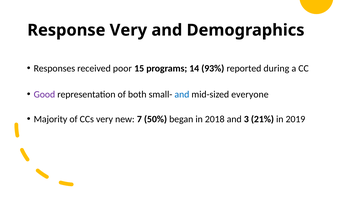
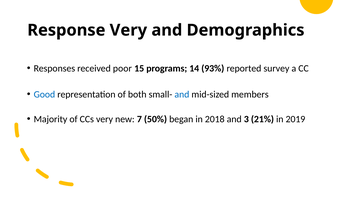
during: during -> survey
Good colour: purple -> blue
everyone: everyone -> members
